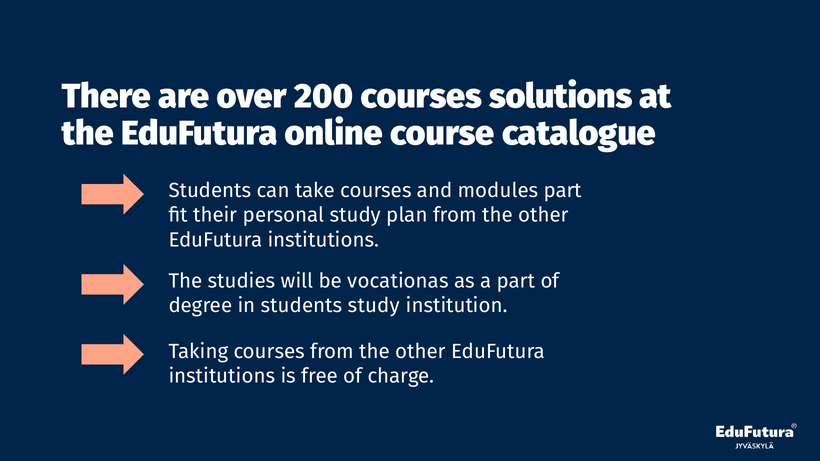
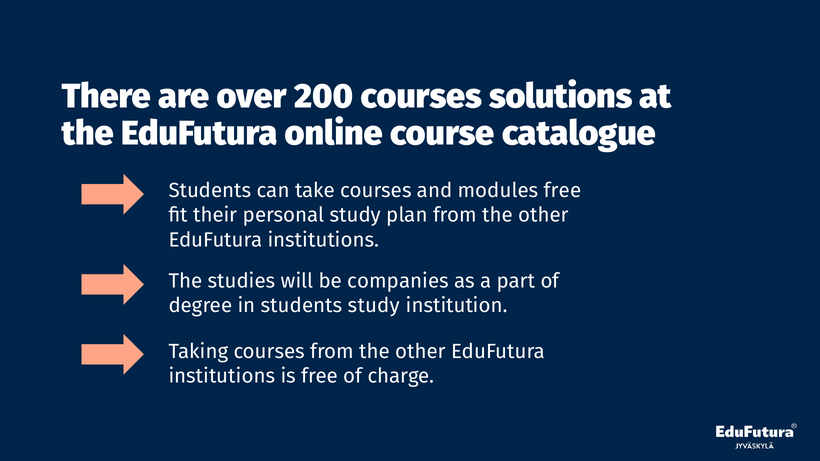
modules part: part -> free
vocationas: vocationas -> companies
